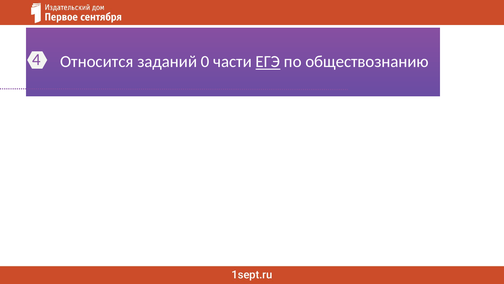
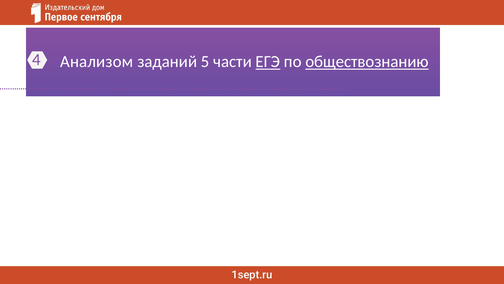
Относится: Относится -> Анализом
0: 0 -> 5
обществознанию underline: none -> present
